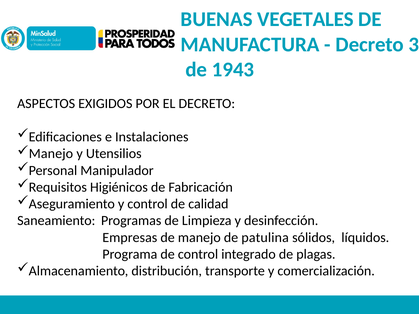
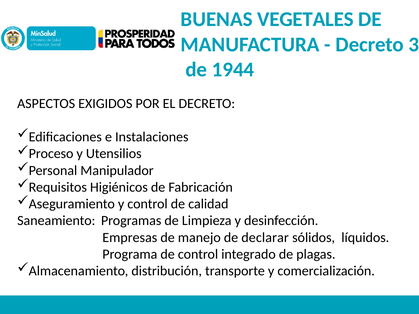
1943: 1943 -> 1944
Manejo at (51, 154): Manejo -> Proceso
patulina: patulina -> declarar
